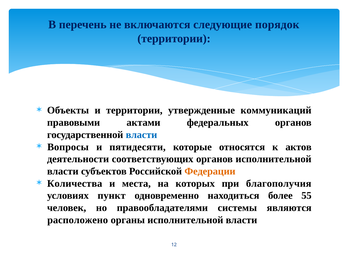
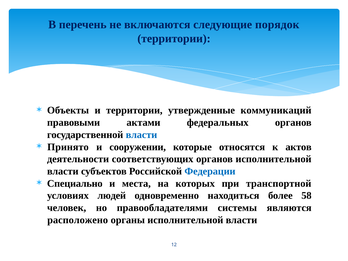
Вопросы: Вопросы -> Принято
пятидесяти: пятидесяти -> сооружении
Федерации colour: orange -> blue
Количества: Количества -> Специально
благополучия: благополучия -> транспортной
пункт: пункт -> людей
55: 55 -> 58
